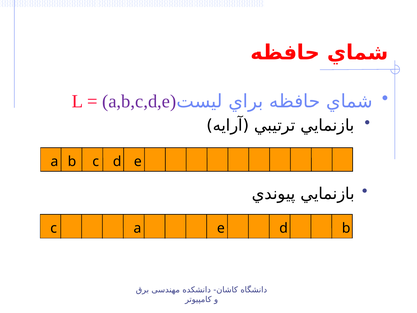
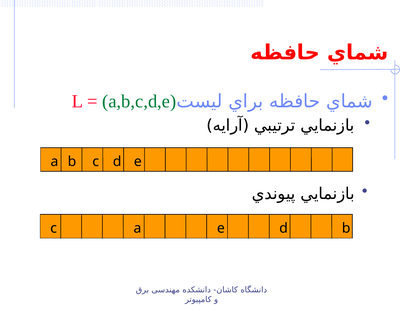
a,b,c,d,e colour: purple -> green
